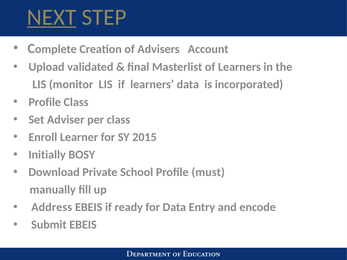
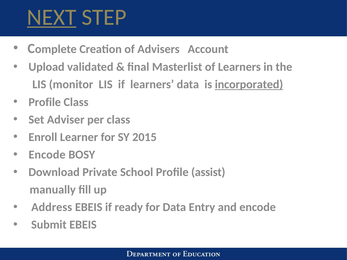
incorporated underline: none -> present
Initially at (47, 155): Initially -> Encode
must: must -> assist
